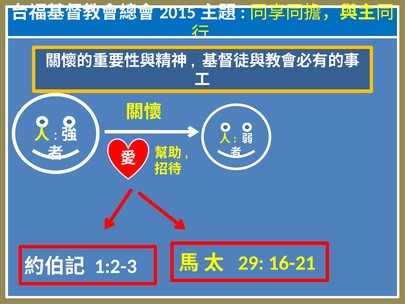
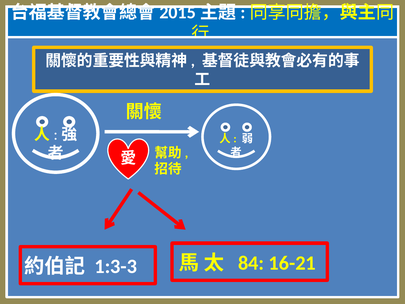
29: 29 -> 84
1:2-3: 1:2-3 -> 1:3-3
